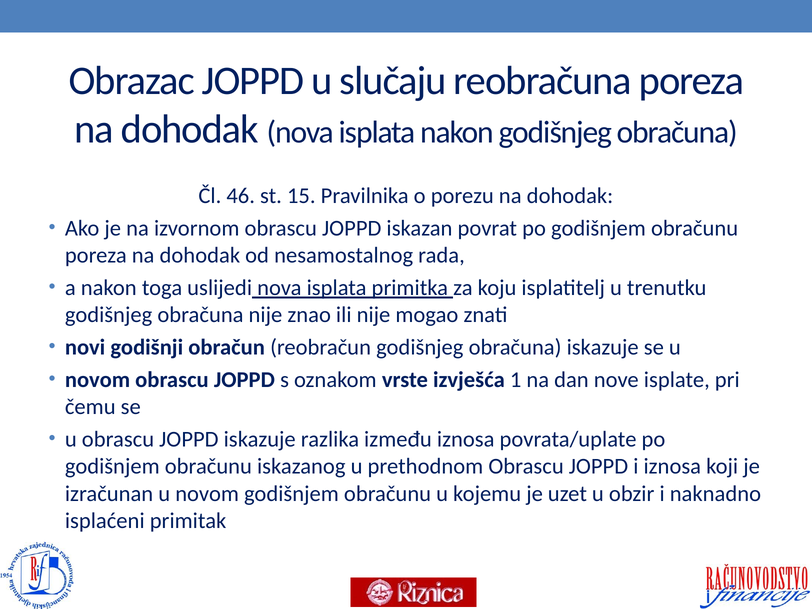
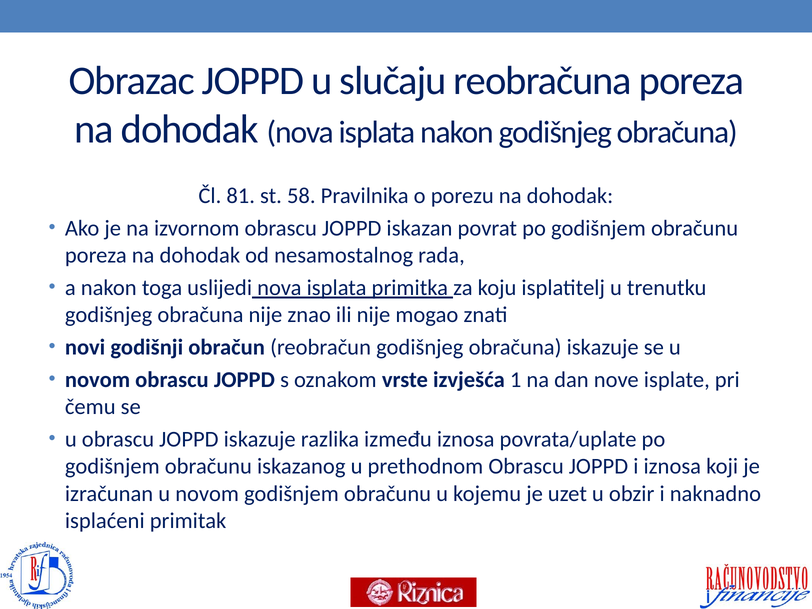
46: 46 -> 81
15: 15 -> 58
